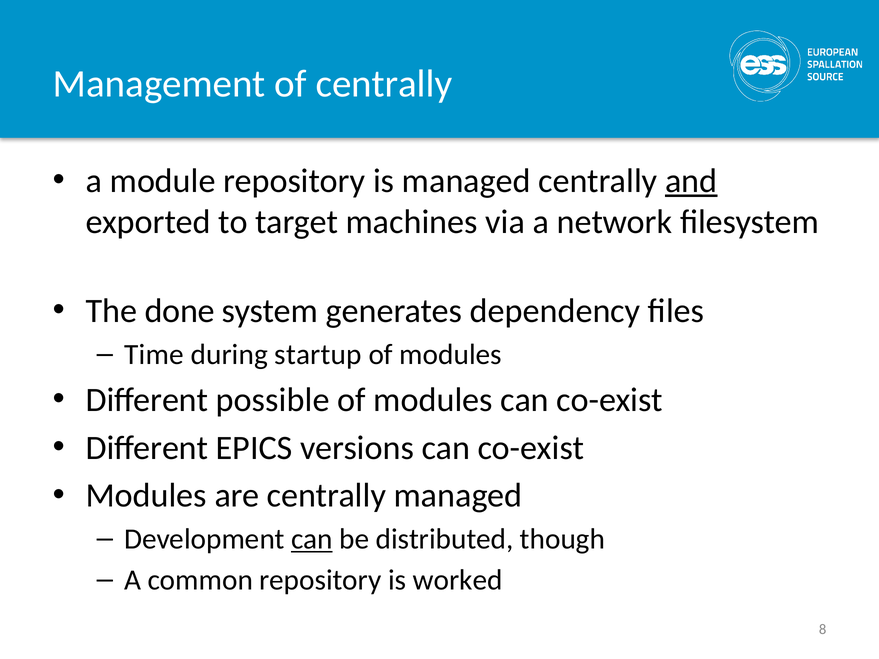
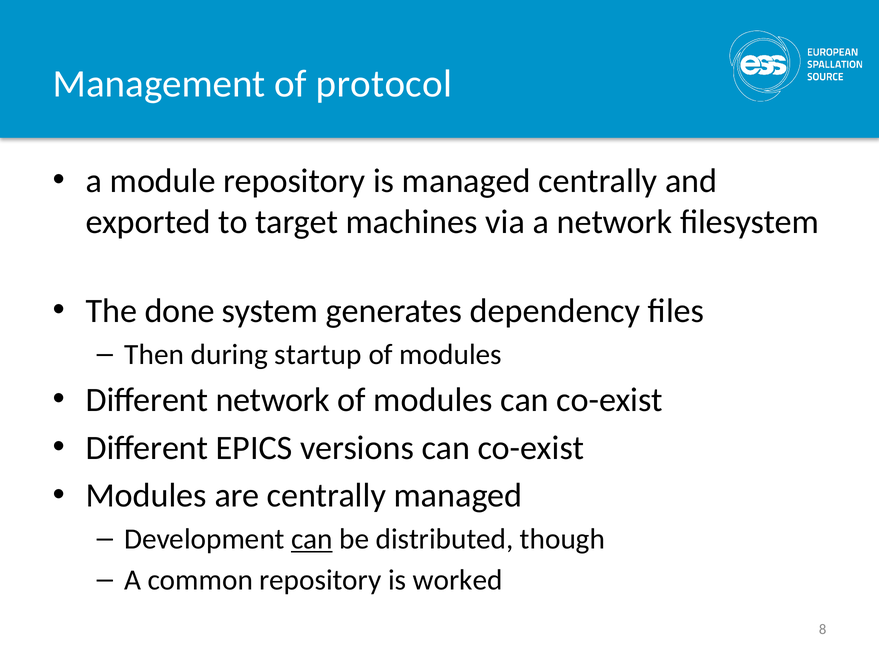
of centrally: centrally -> protocol
and underline: present -> none
Time: Time -> Then
Different possible: possible -> network
